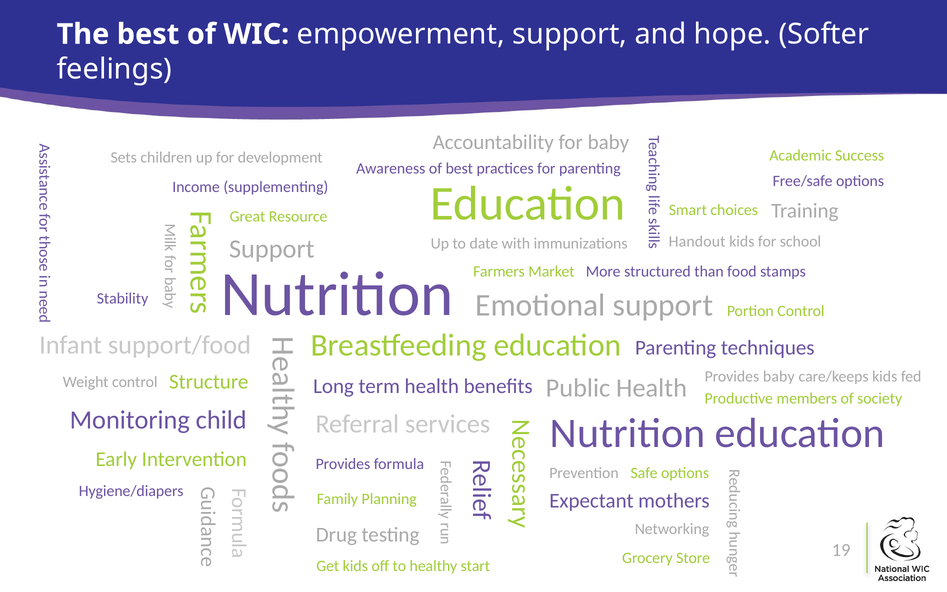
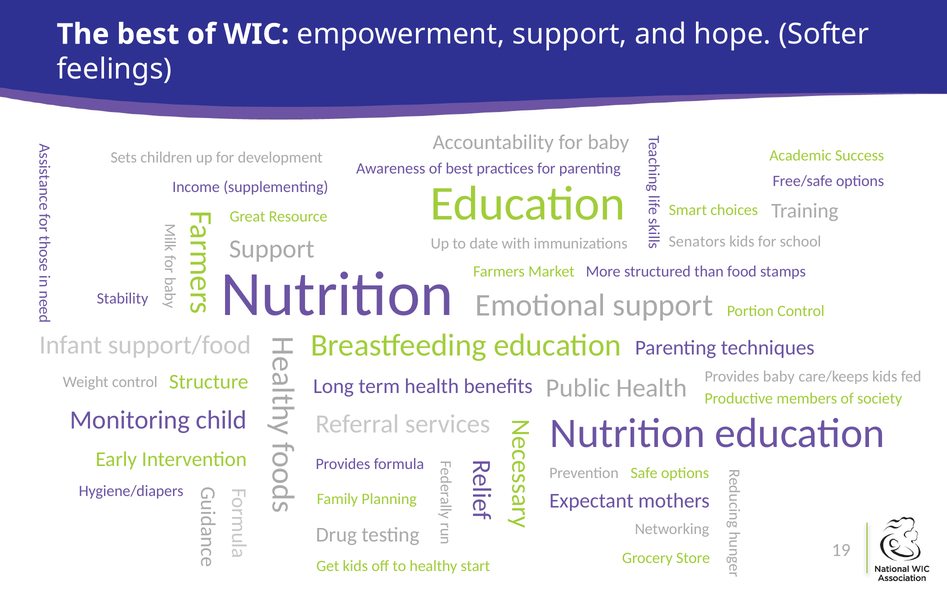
Handout: Handout -> Senators
